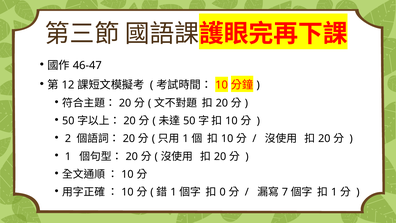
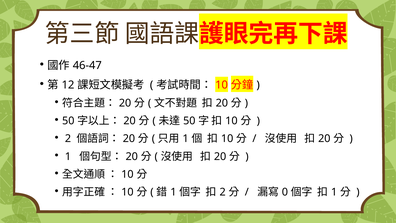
0 at (223, 192): 0 -> 2
7: 7 -> 0
